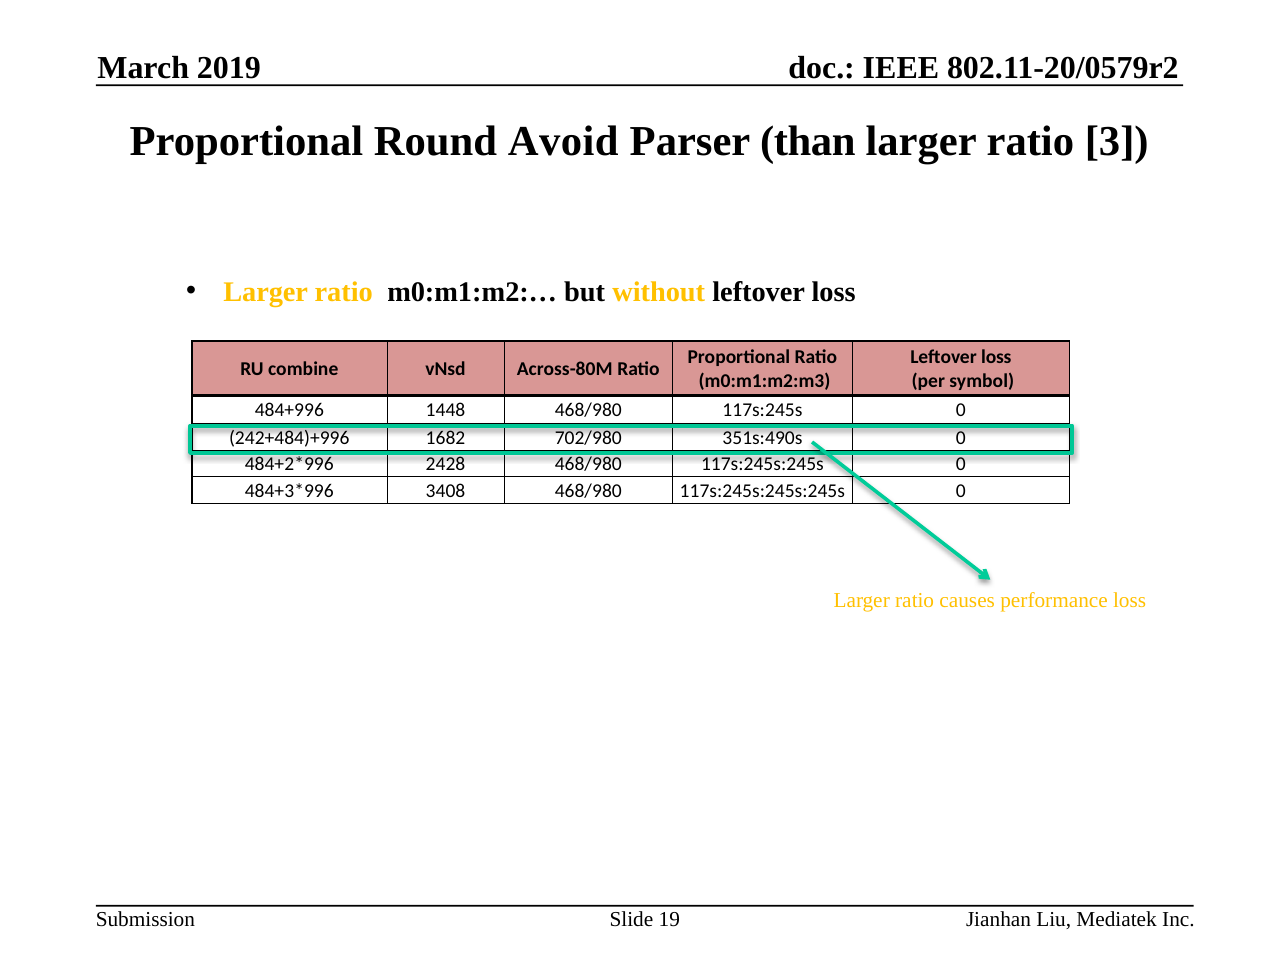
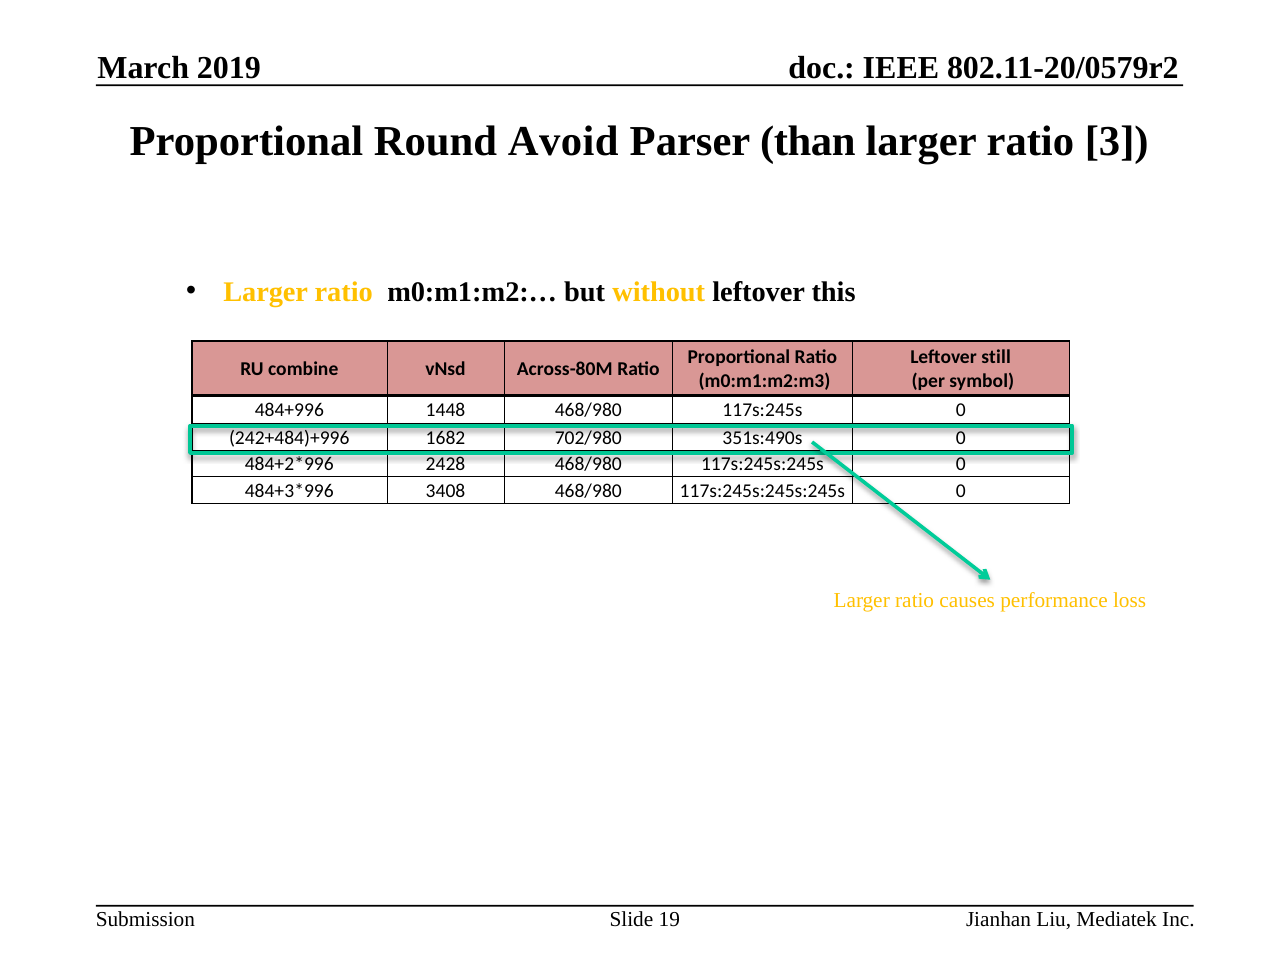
without leftover loss: loss -> this
loss at (996, 357): loss -> still
